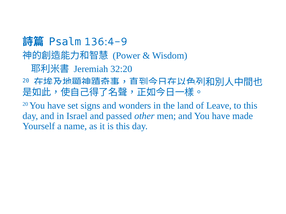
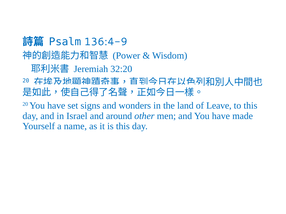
passed: passed -> around
